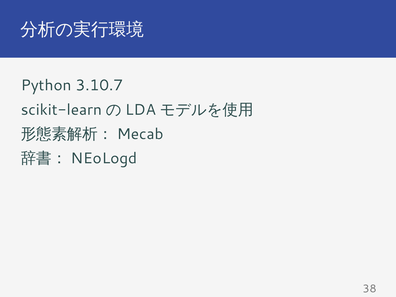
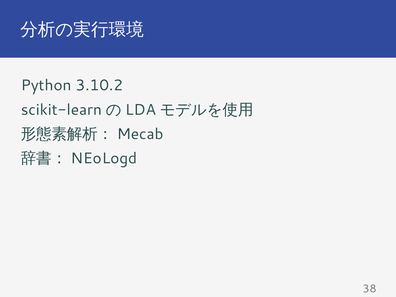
3.10.7: 3.10.7 -> 3.10.2
